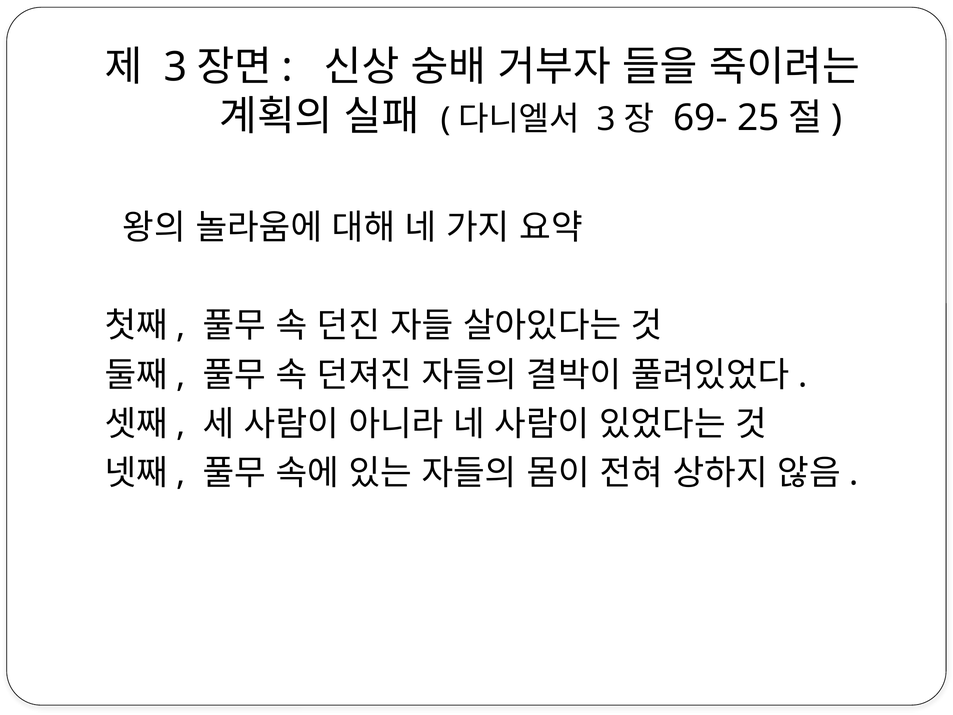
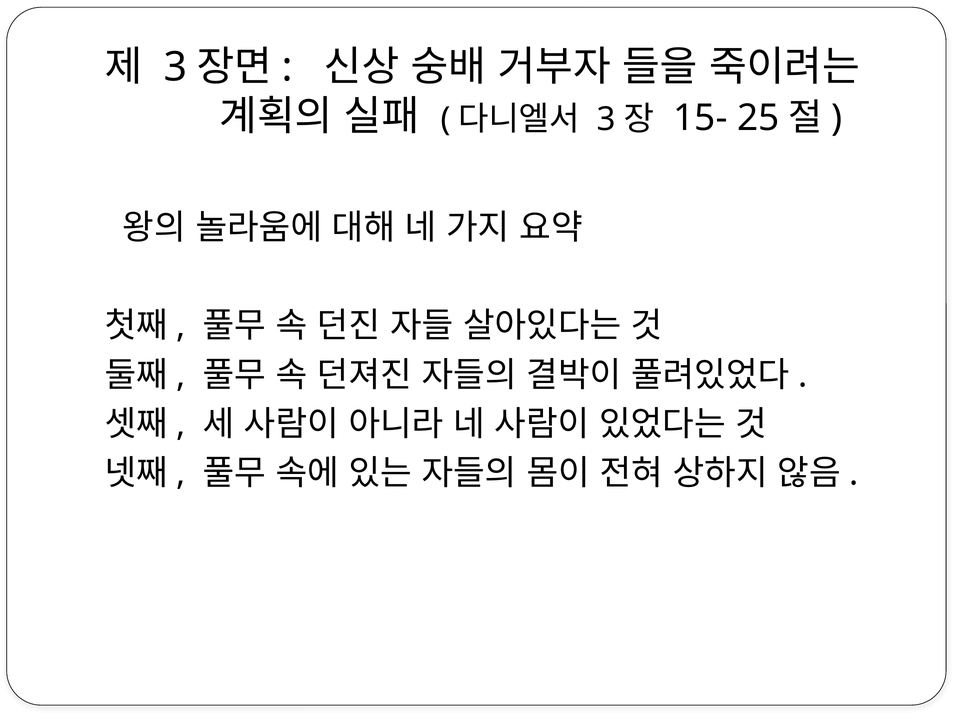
69-: 69- -> 15-
